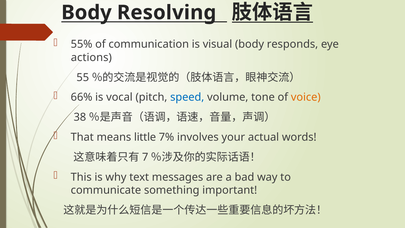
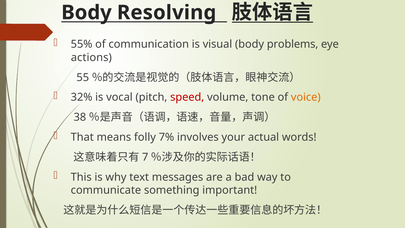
responds: responds -> problems
66%: 66% -> 32%
speed colour: blue -> red
little: little -> folly
